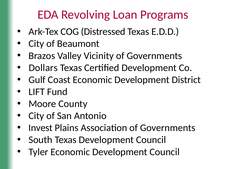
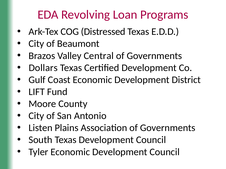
Vicinity: Vicinity -> Central
Invest: Invest -> Listen
